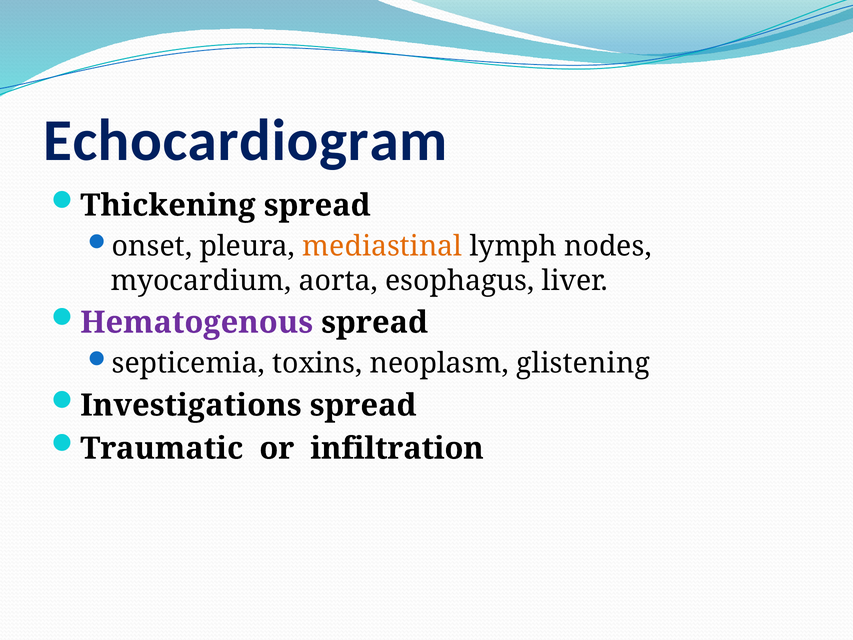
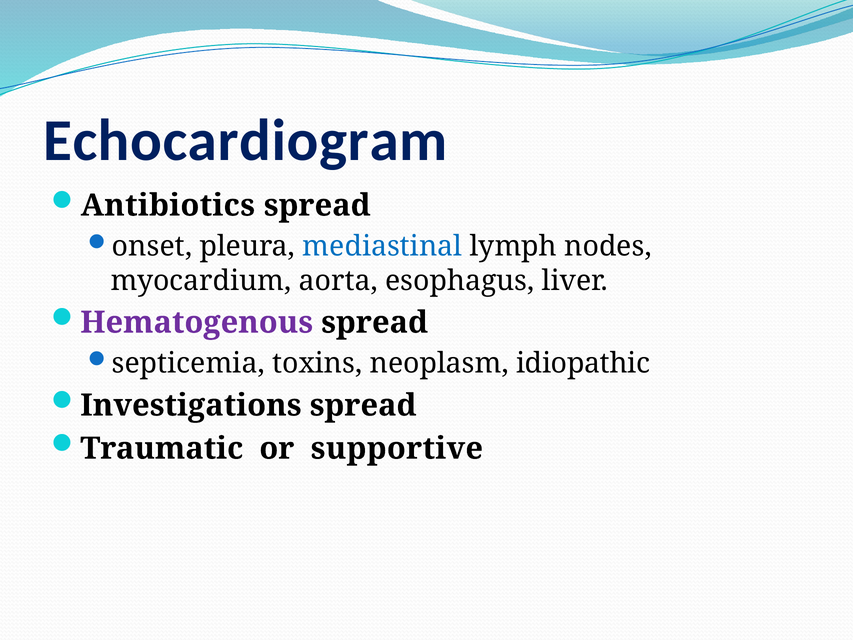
Thickening: Thickening -> Antibiotics
mediastinal colour: orange -> blue
glistening: glistening -> idiopathic
infiltration: infiltration -> supportive
